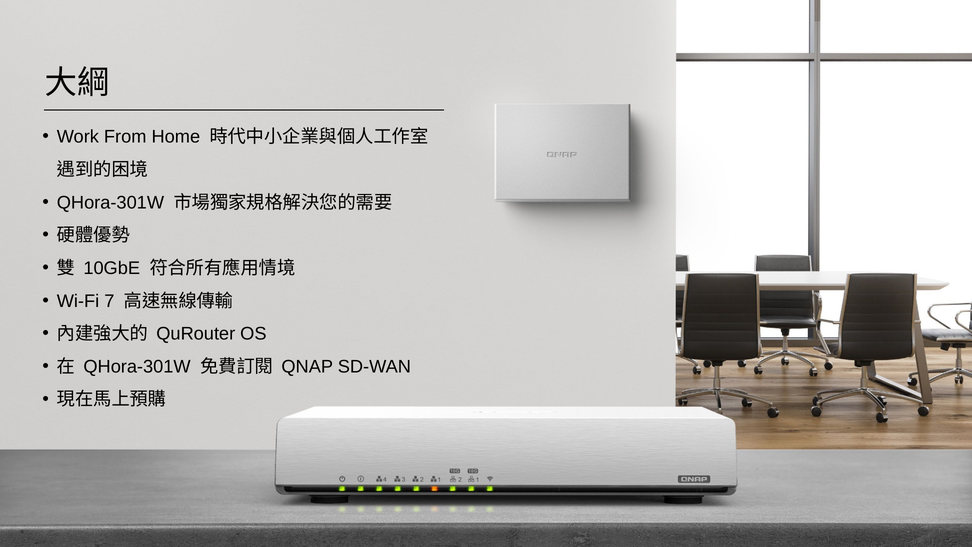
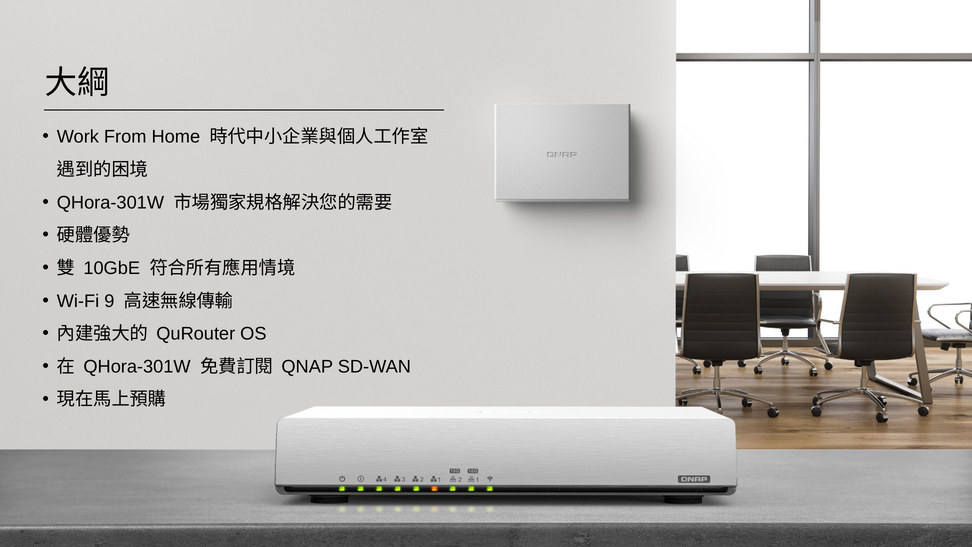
7: 7 -> 9
